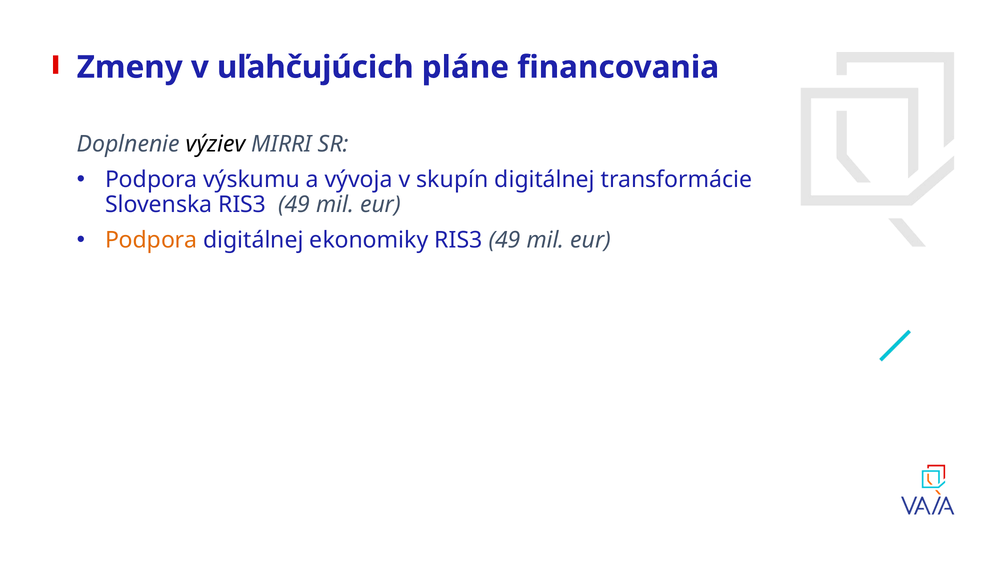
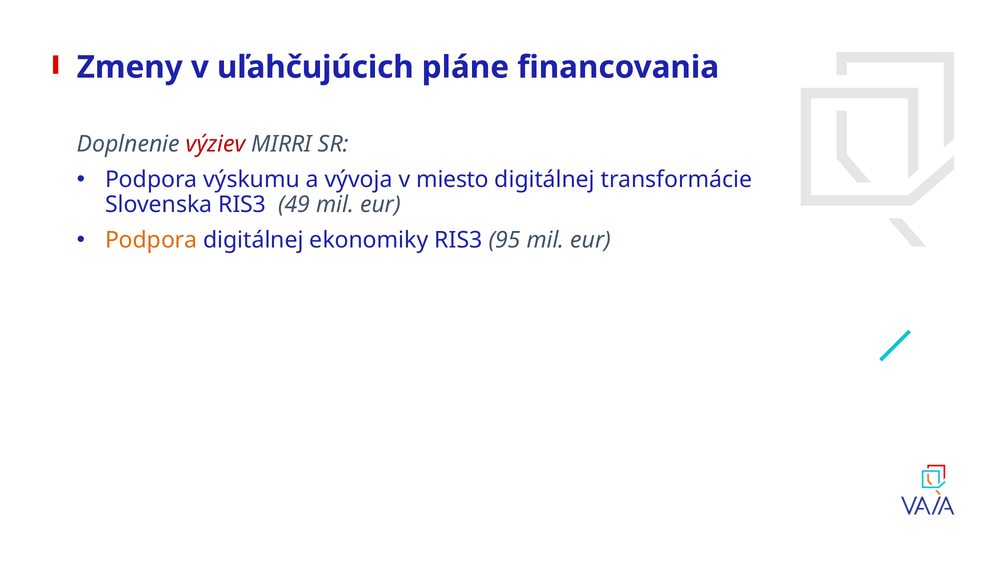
výziev colour: black -> red
skupín: skupín -> miesto
ekonomiky RIS3 49: 49 -> 95
